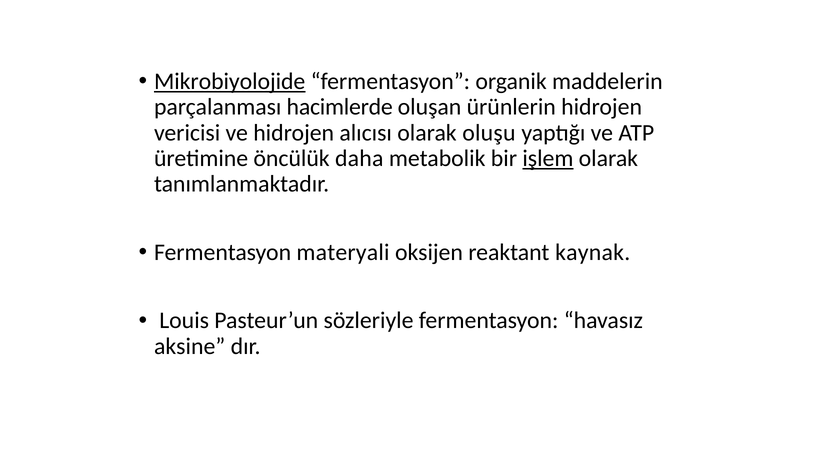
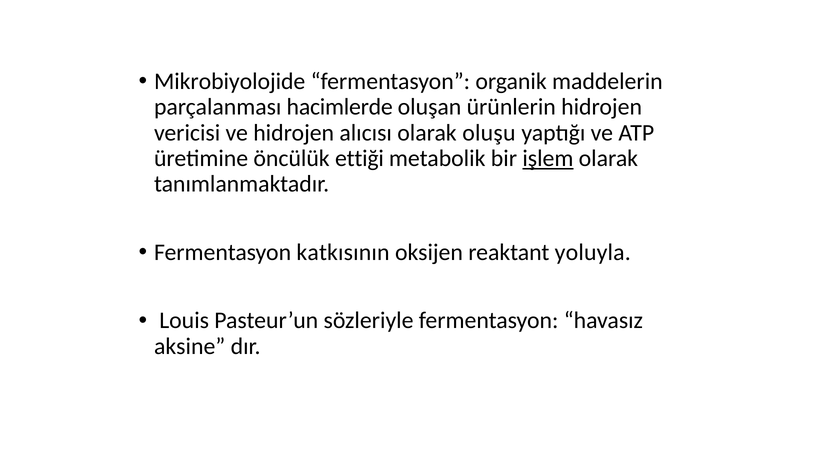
Mikrobiyolojide underline: present -> none
daha: daha -> ettiği
materyali: materyali -> katkısının
kaynak: kaynak -> yoluyla
